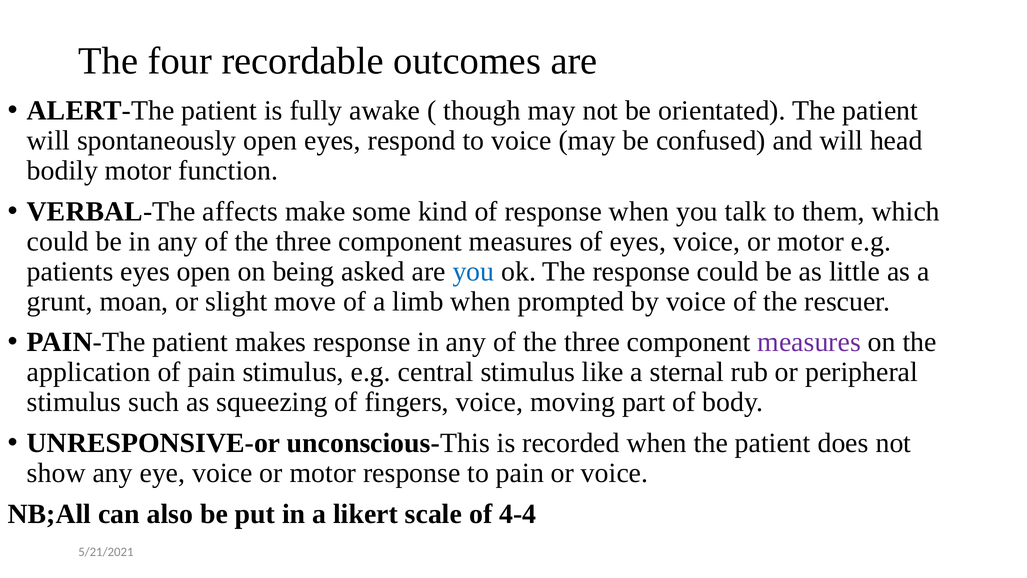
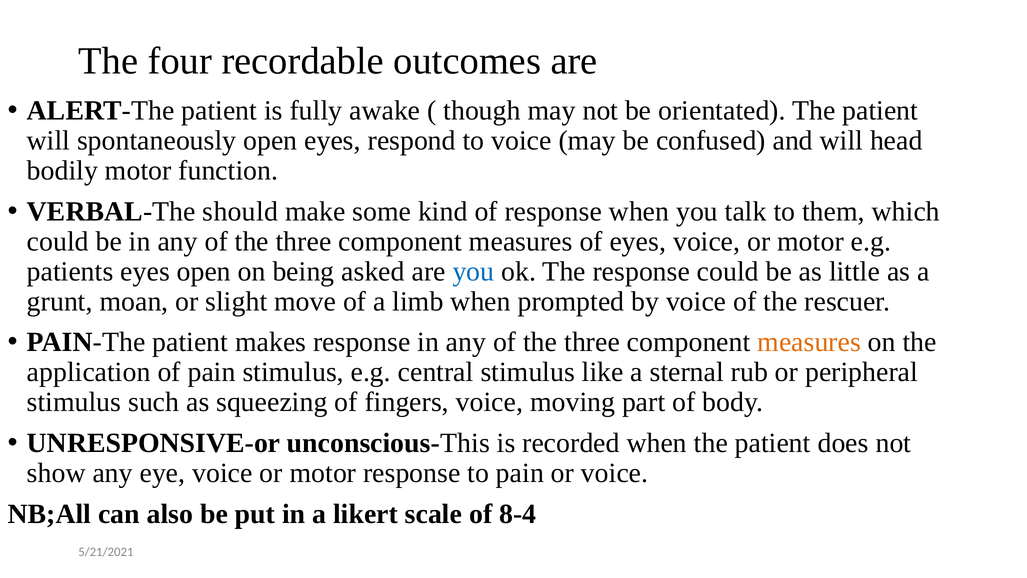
affects: affects -> should
measures at (809, 342) colour: purple -> orange
4-4: 4-4 -> 8-4
